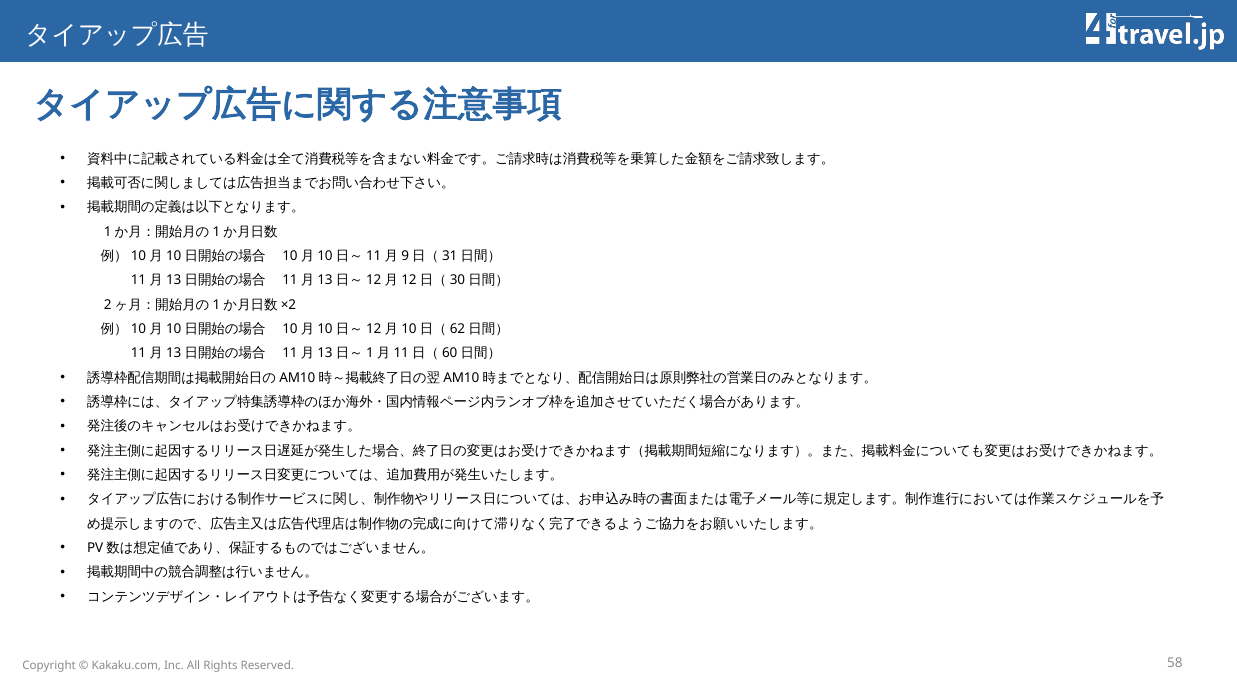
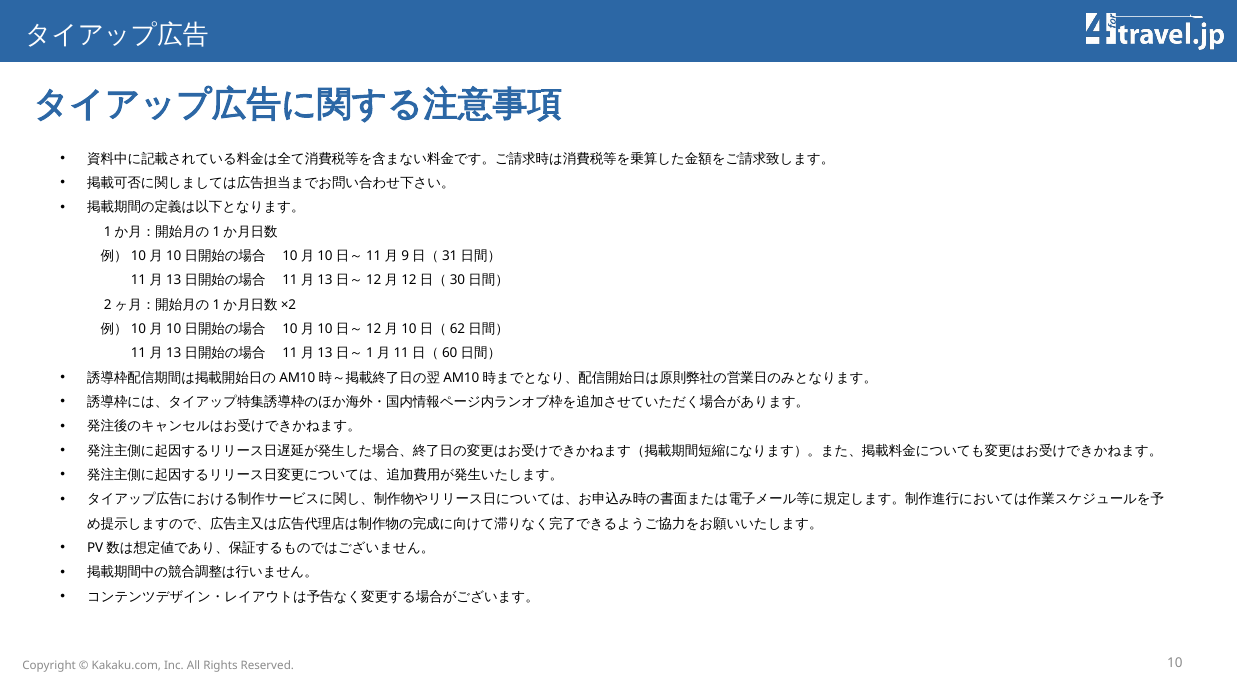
58: 58 -> 10
